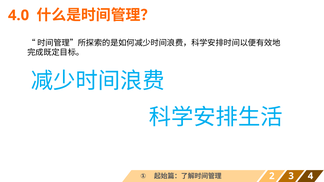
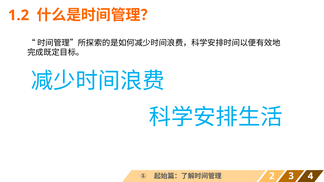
4.0: 4.0 -> 1.2
